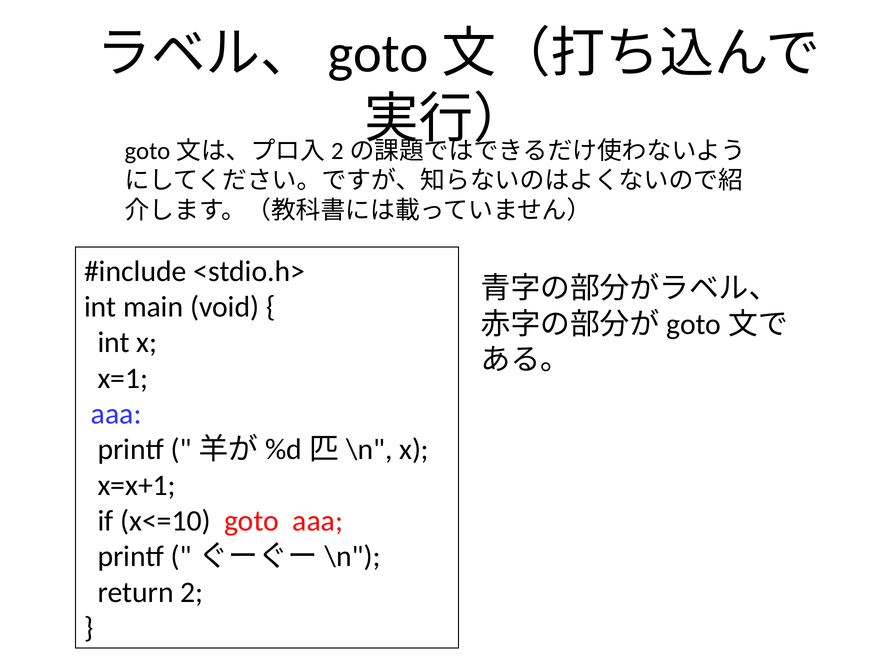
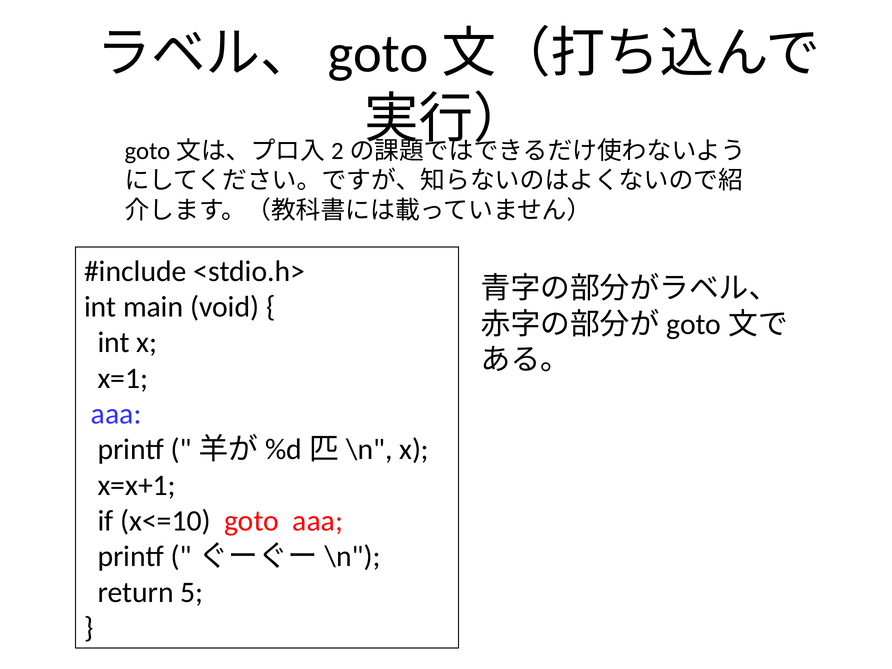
2: 2 -> 5
